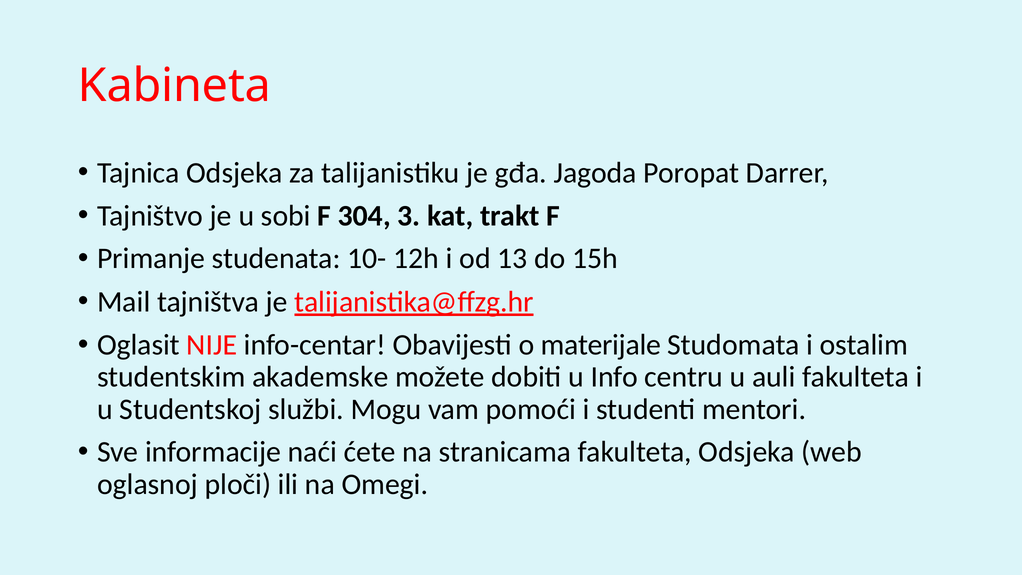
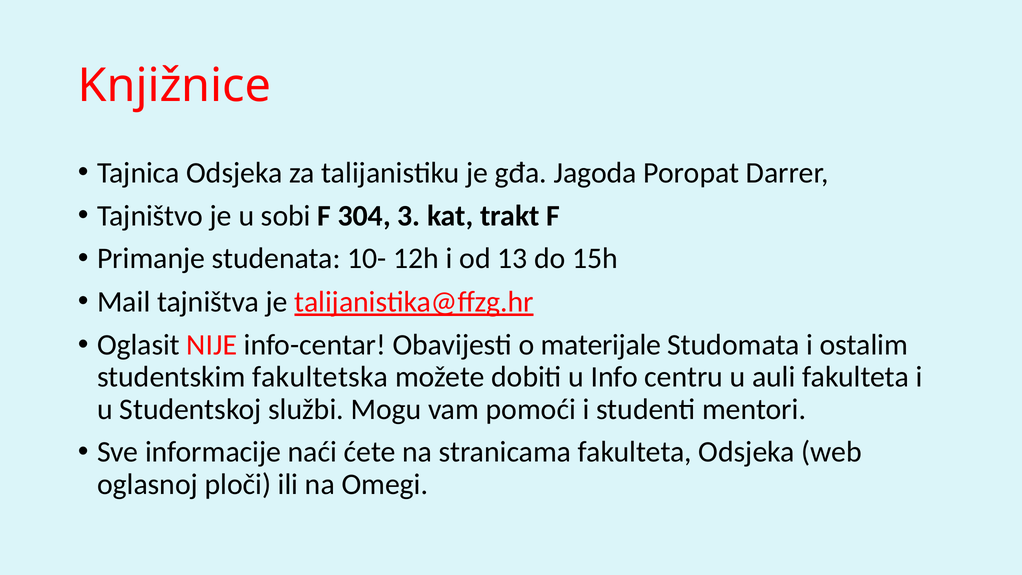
Kabineta: Kabineta -> Knjižnice
akademske: akademske -> fakultetska
